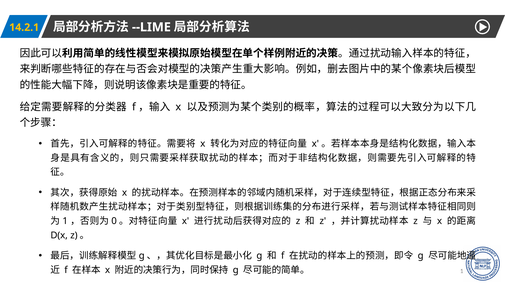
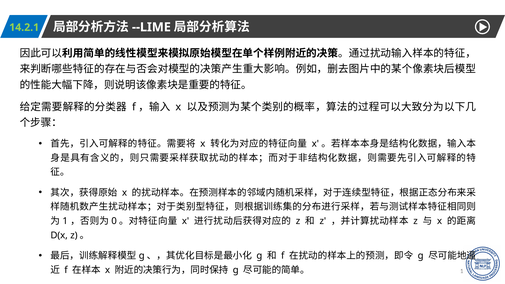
14.2.1 colour: yellow -> light green
